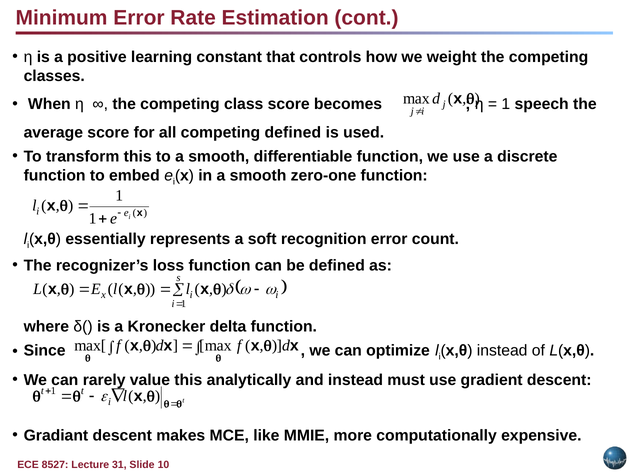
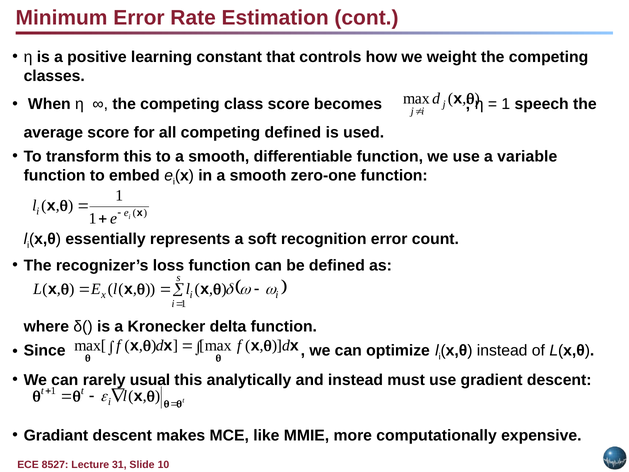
discrete: discrete -> variable
value: value -> usual
